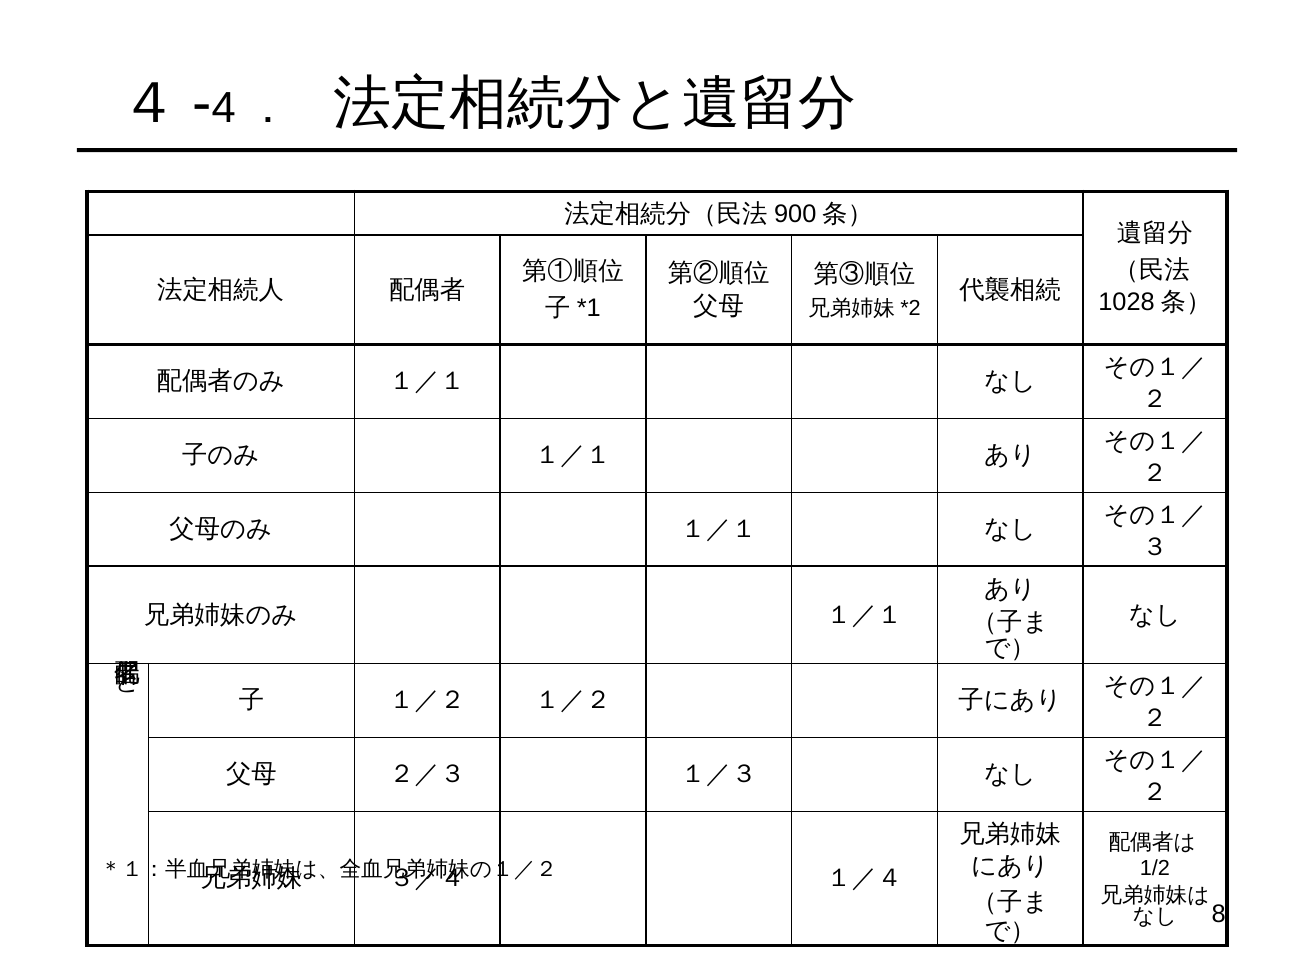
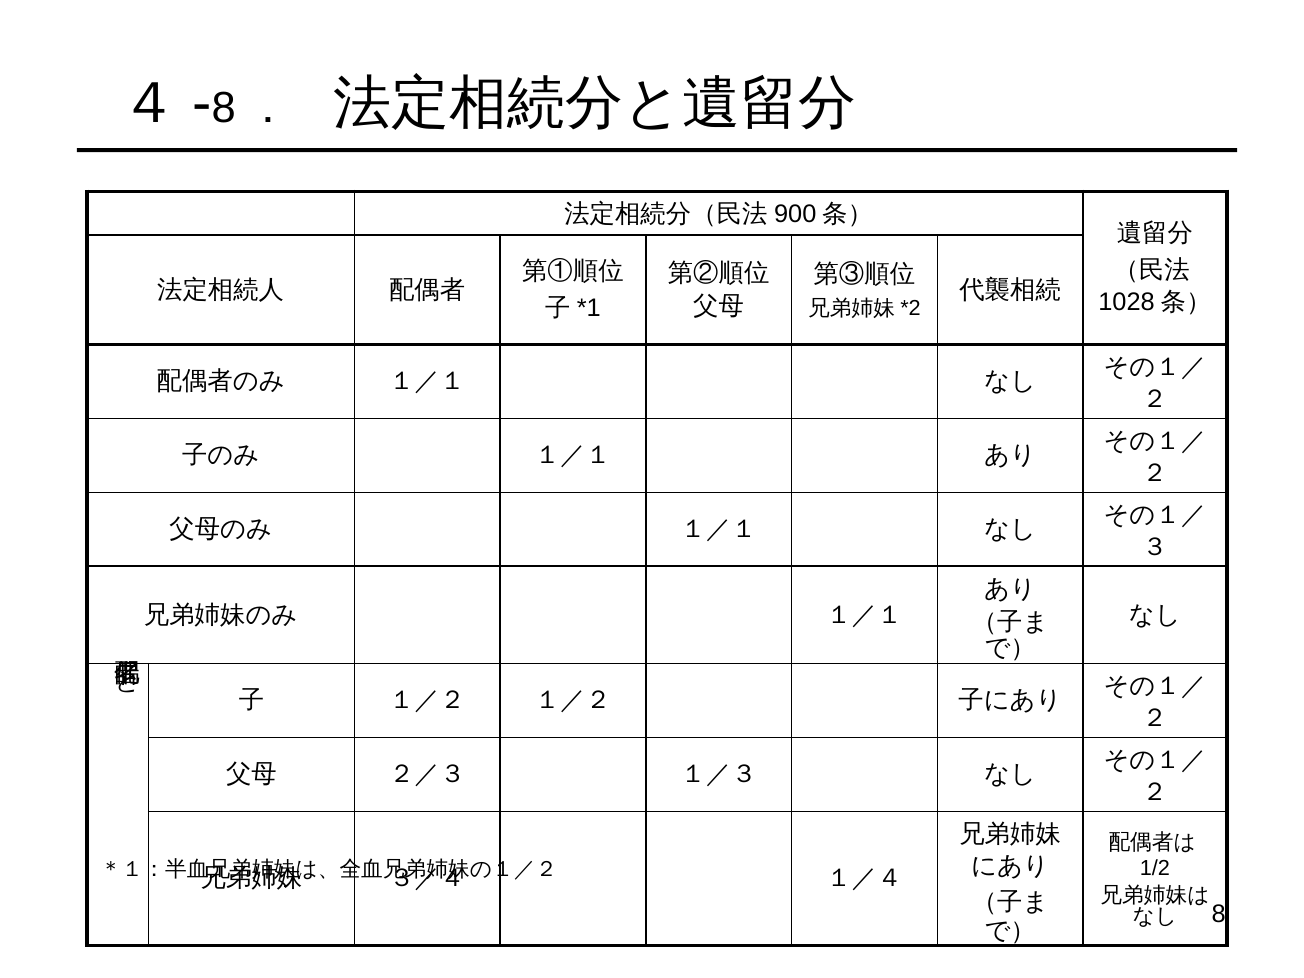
4 at (224, 108): 4 -> 8
